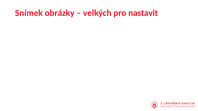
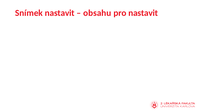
Snímek obrázky: obrázky -> nastavit
velkých: velkých -> obsahu
